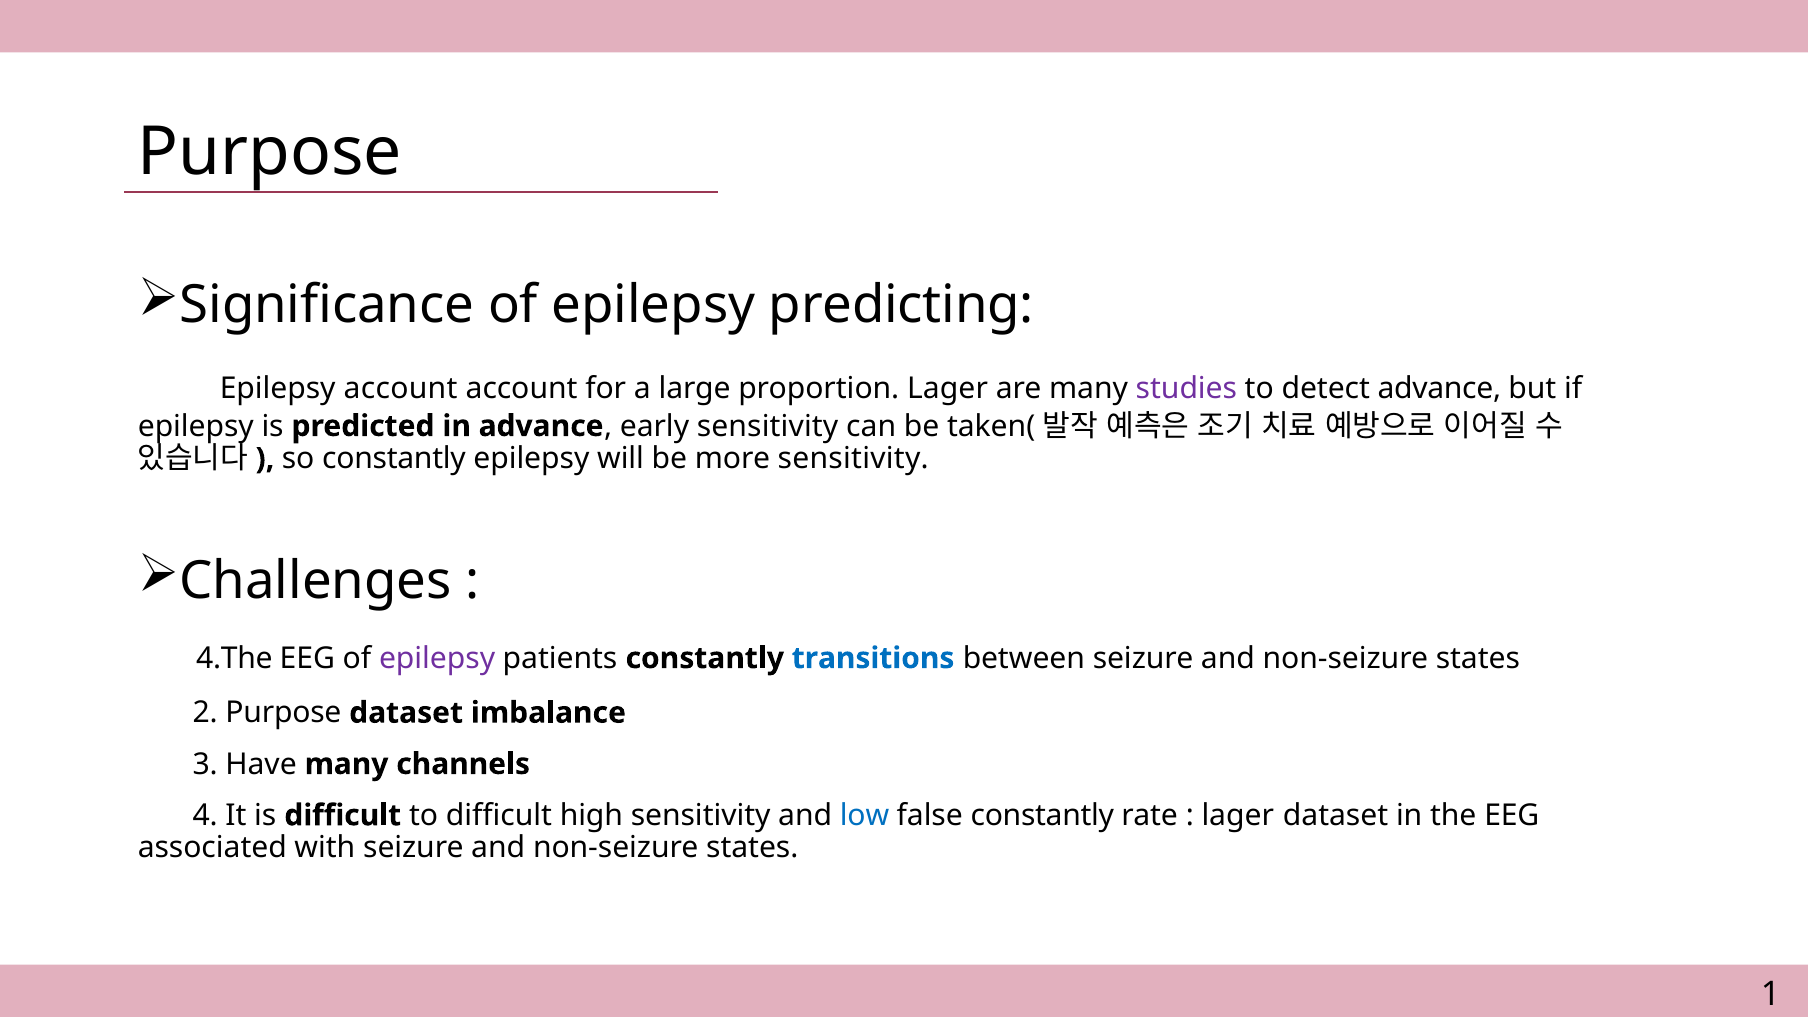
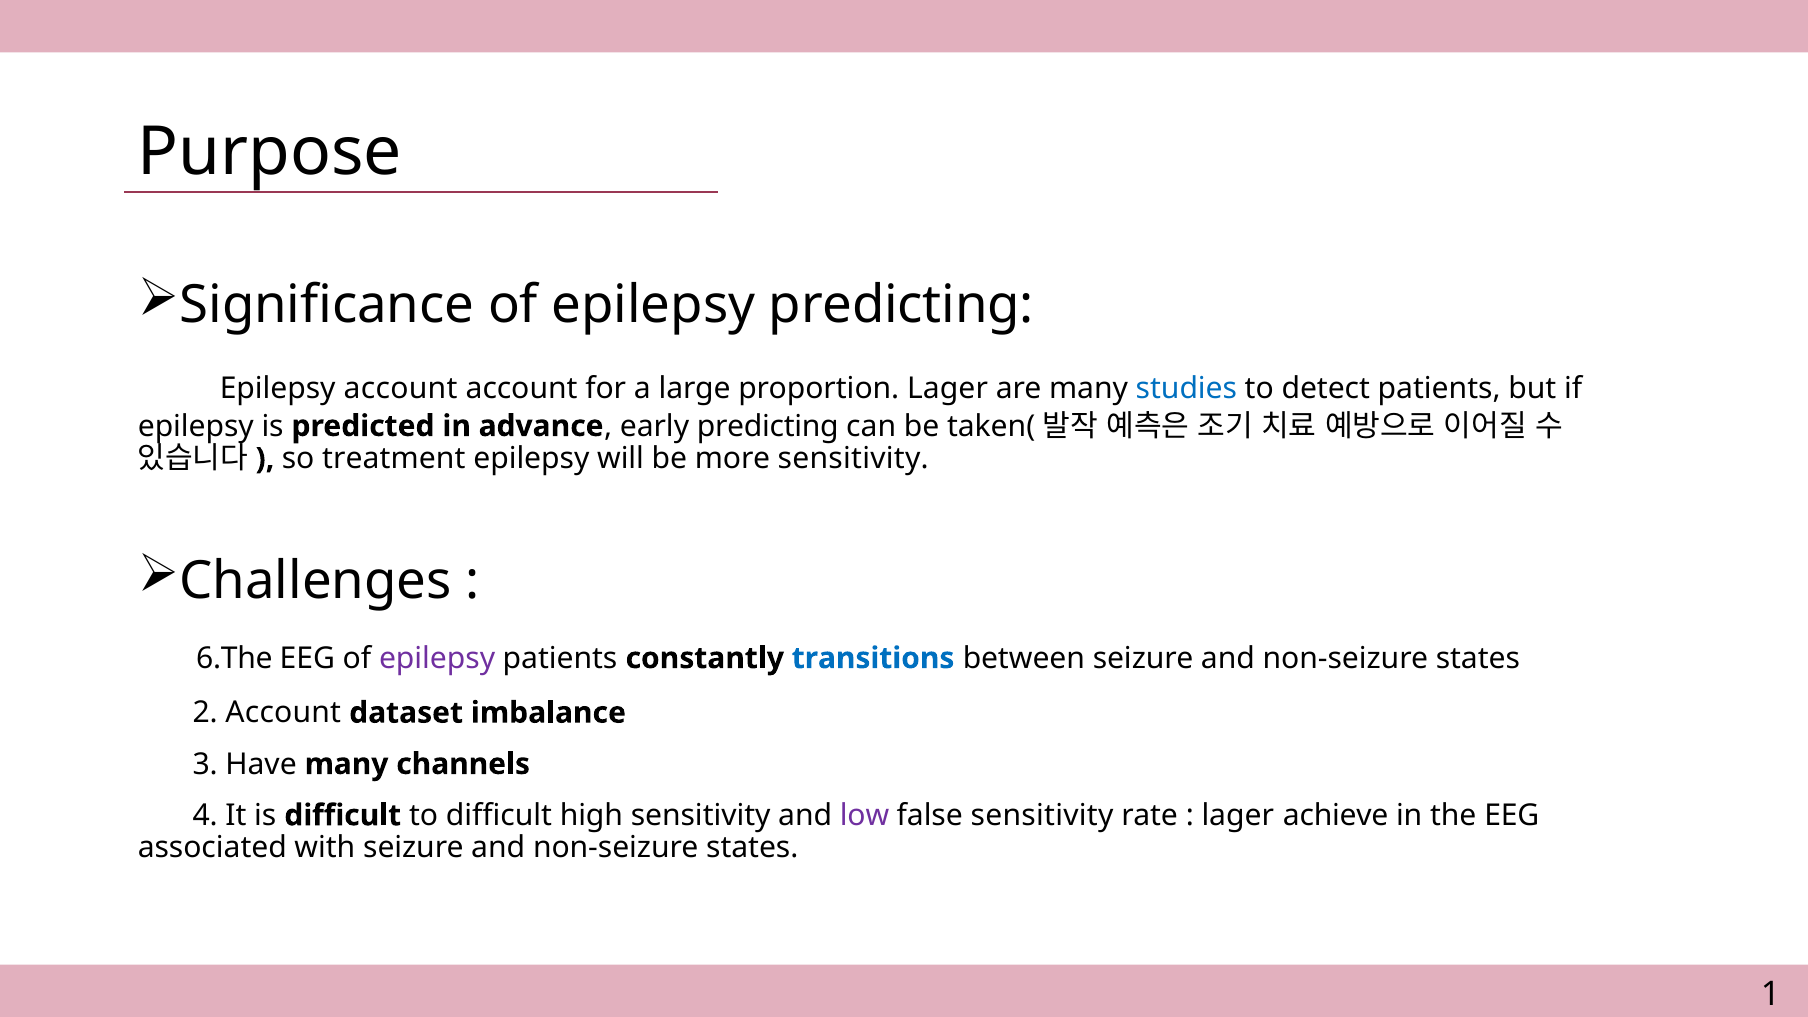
studies colour: purple -> blue
detect advance: advance -> patients
early sensitivity: sensitivity -> predicting
so constantly: constantly -> treatment
4.The: 4.The -> 6.The
2 Purpose: Purpose -> Account
low colour: blue -> purple
false constantly: constantly -> sensitivity
lager dataset: dataset -> achieve
